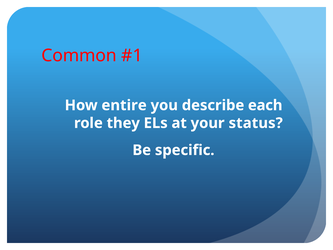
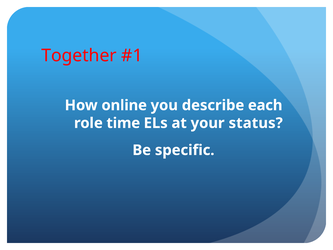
Common: Common -> Together
entire: entire -> online
they: they -> time
